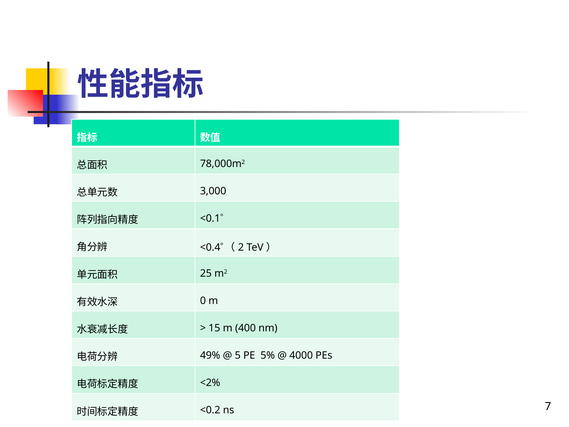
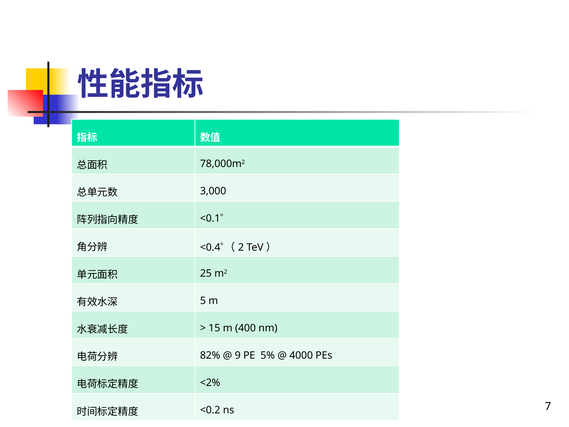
0: 0 -> 5
49%: 49% -> 82%
5: 5 -> 9
